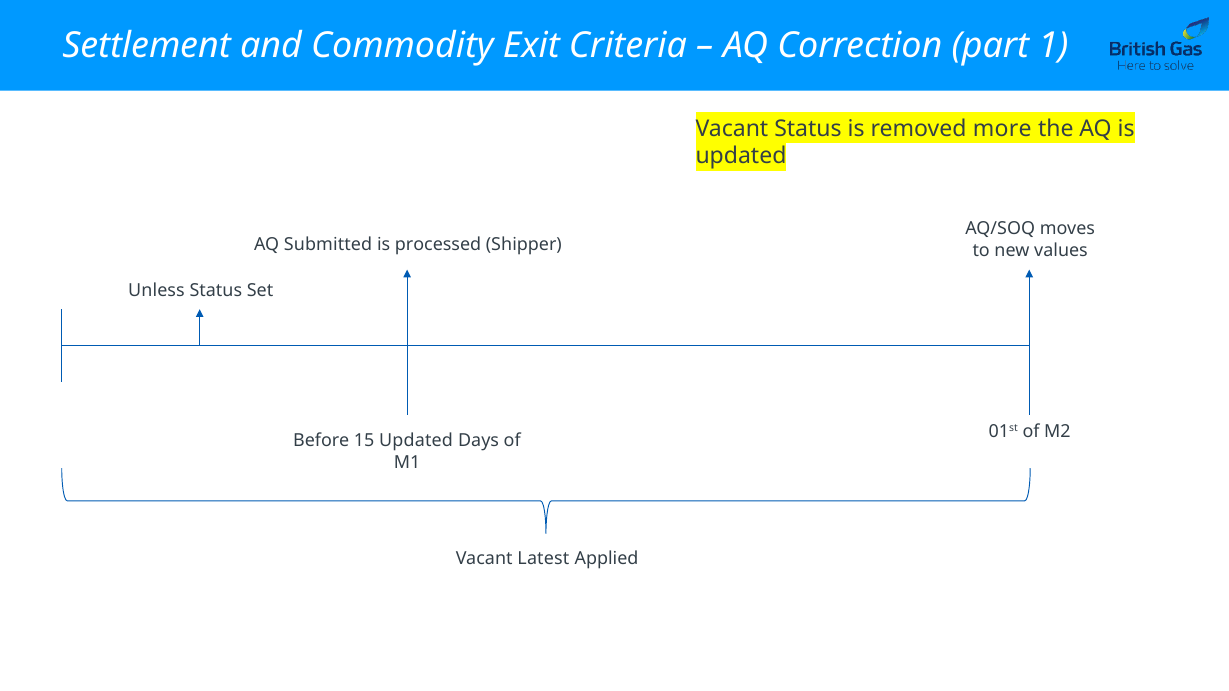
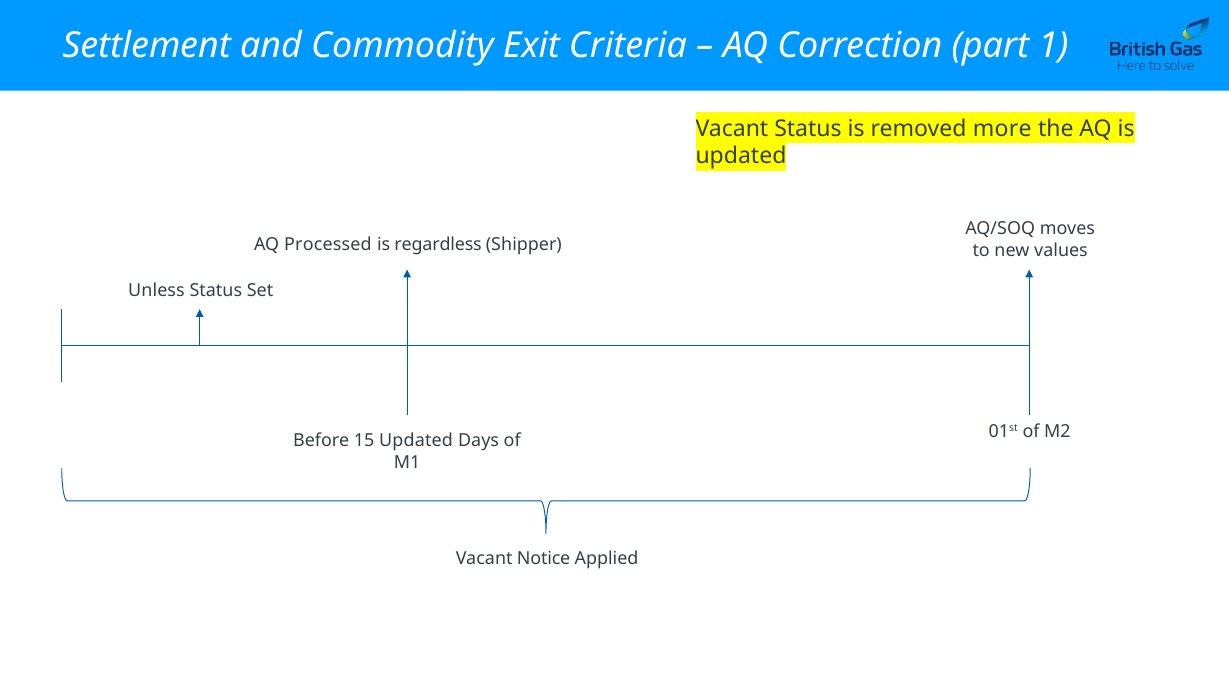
Submitted: Submitted -> Processed
processed: processed -> regardless
Latest: Latest -> Notice
